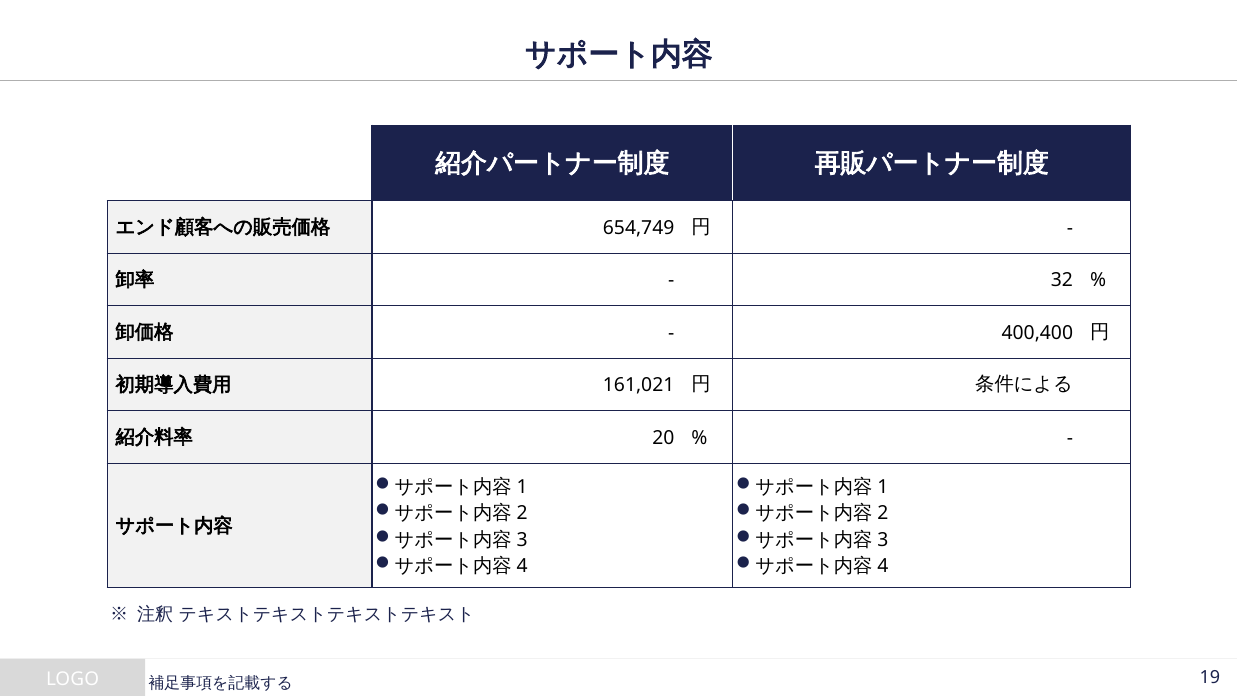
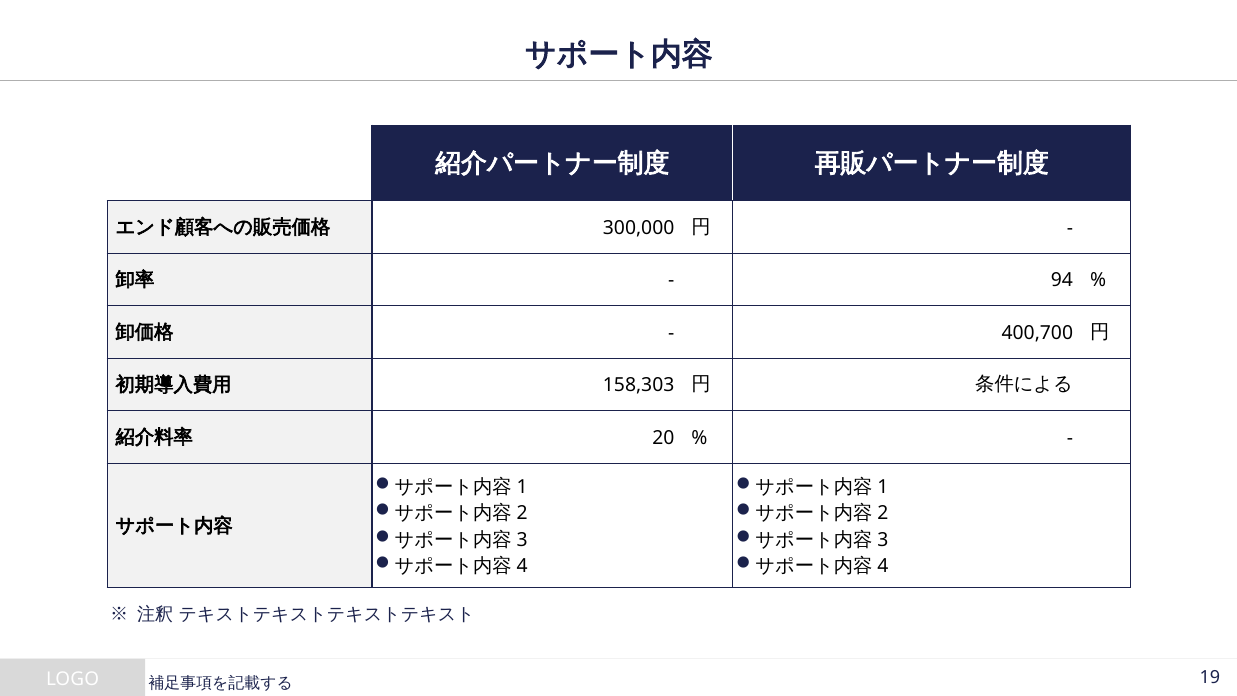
654,749: 654,749 -> 300,000
32: 32 -> 94
400,400: 400,400 -> 400,700
161,021: 161,021 -> 158,303
